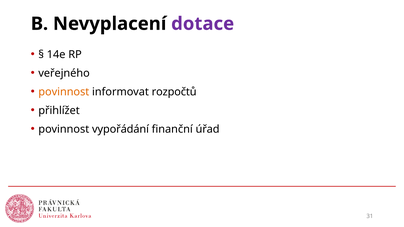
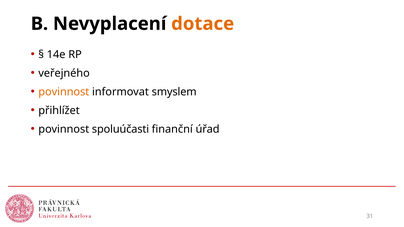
dotace colour: purple -> orange
rozpočtů: rozpočtů -> smyslem
vypořádání: vypořádání -> spoluúčasti
